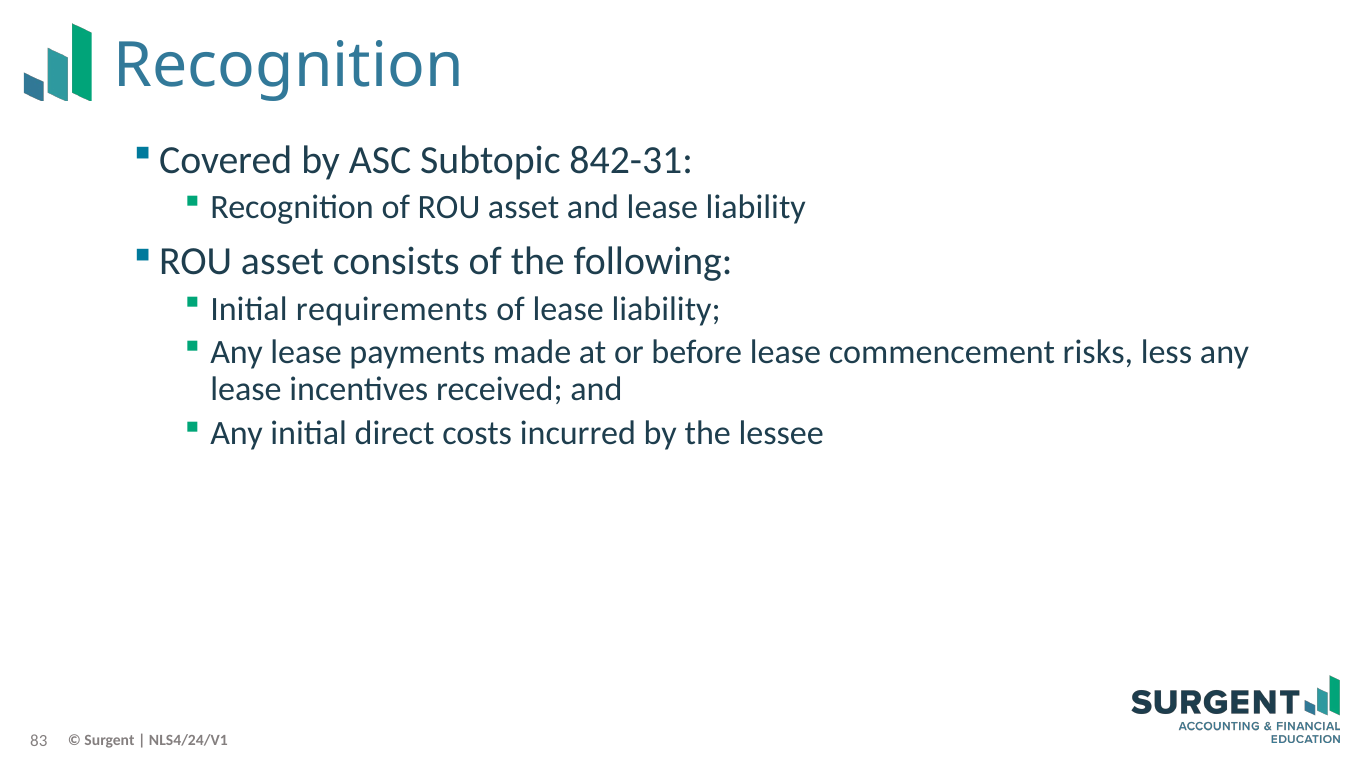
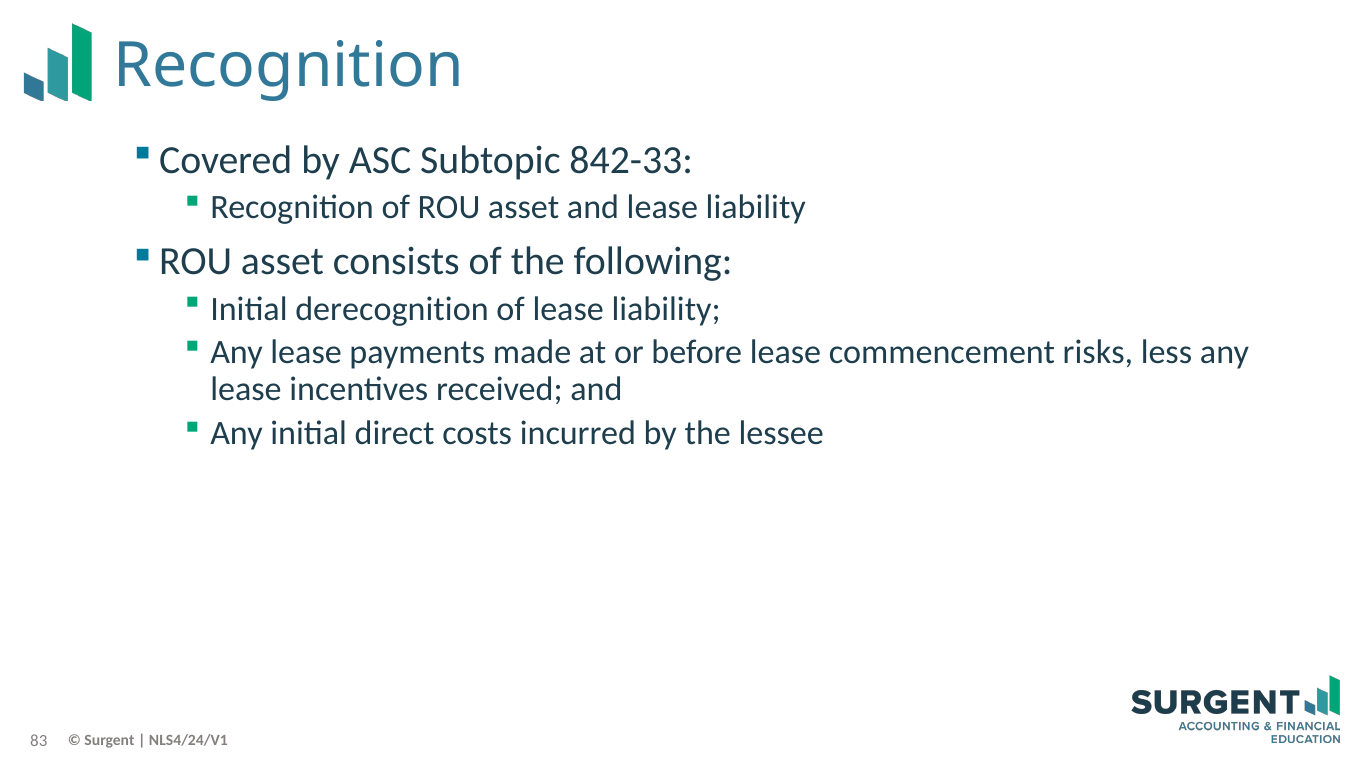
842-31: 842-31 -> 842-33
requirements: requirements -> derecognition
